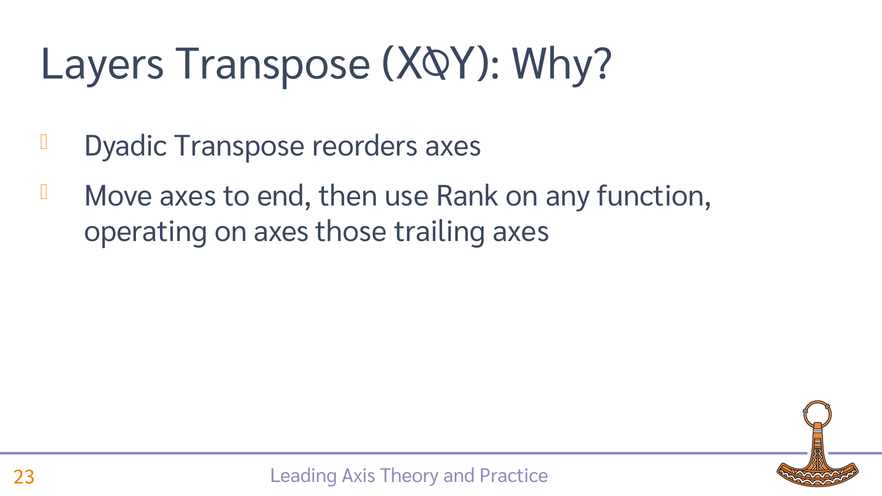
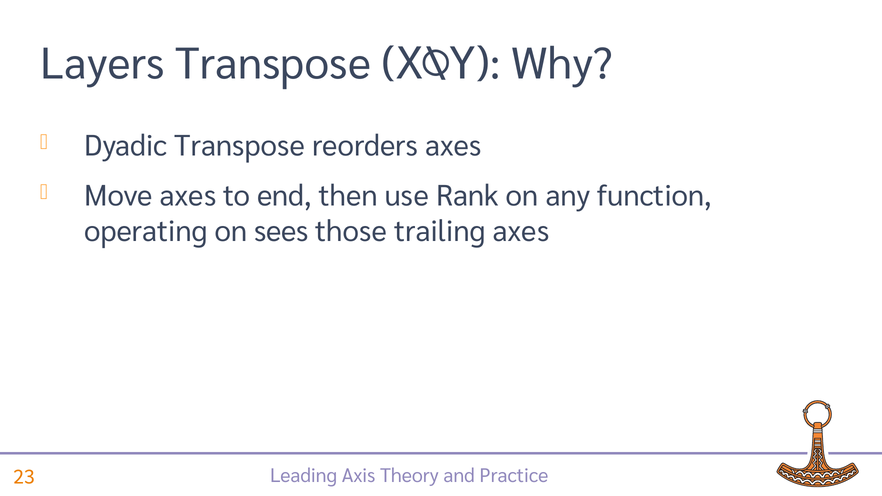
on axes: axes -> sees
